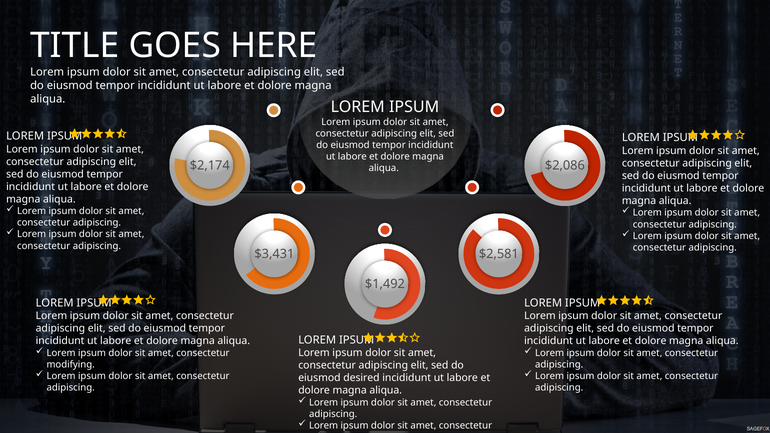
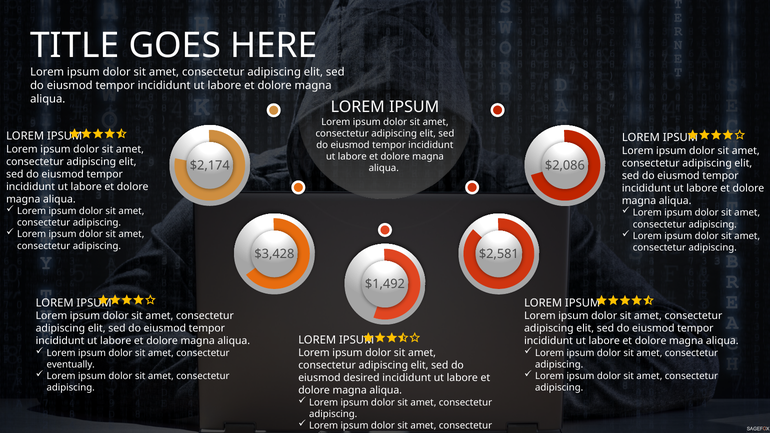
$3,431: $3,431 -> $3,428
modifying: modifying -> eventually
